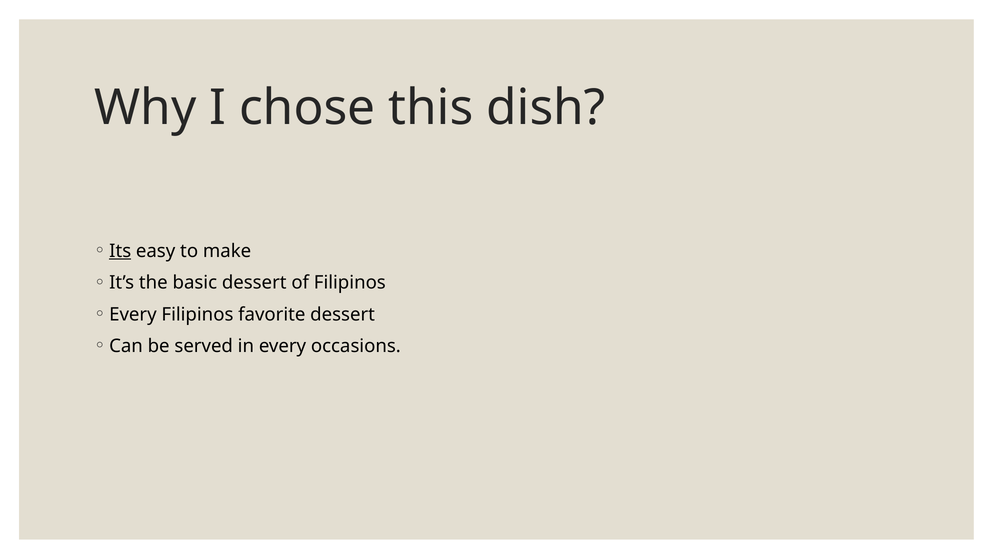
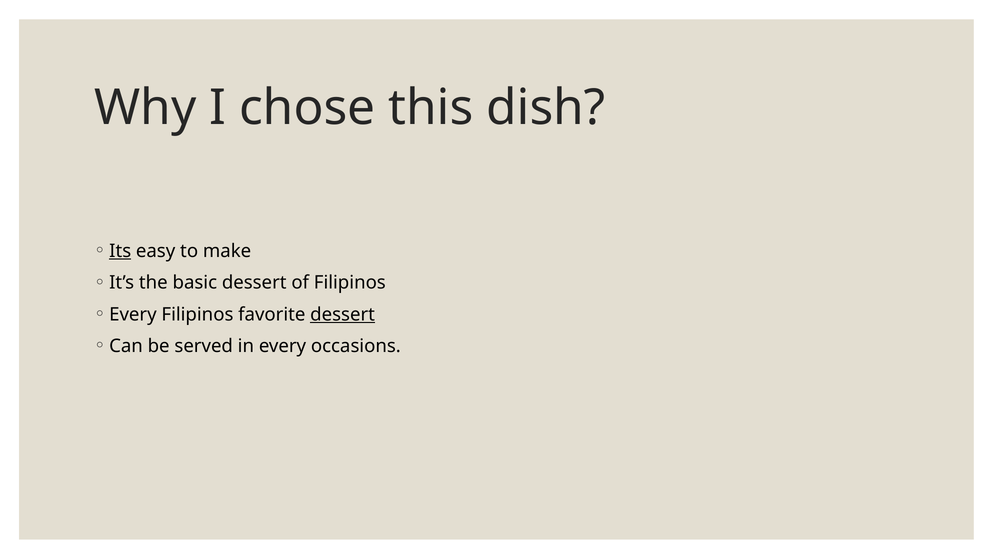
dessert at (343, 314) underline: none -> present
